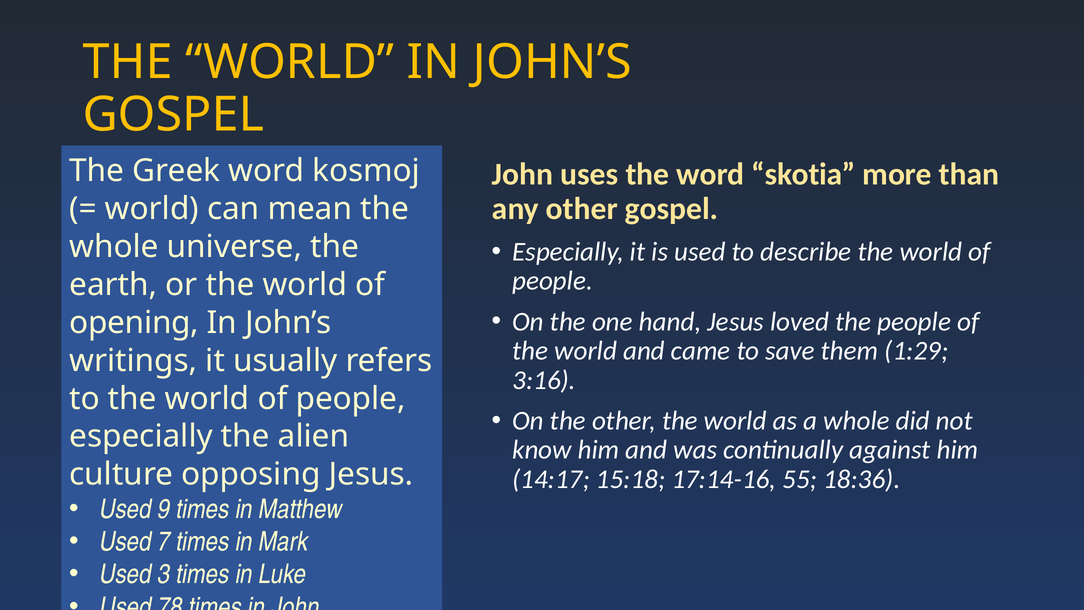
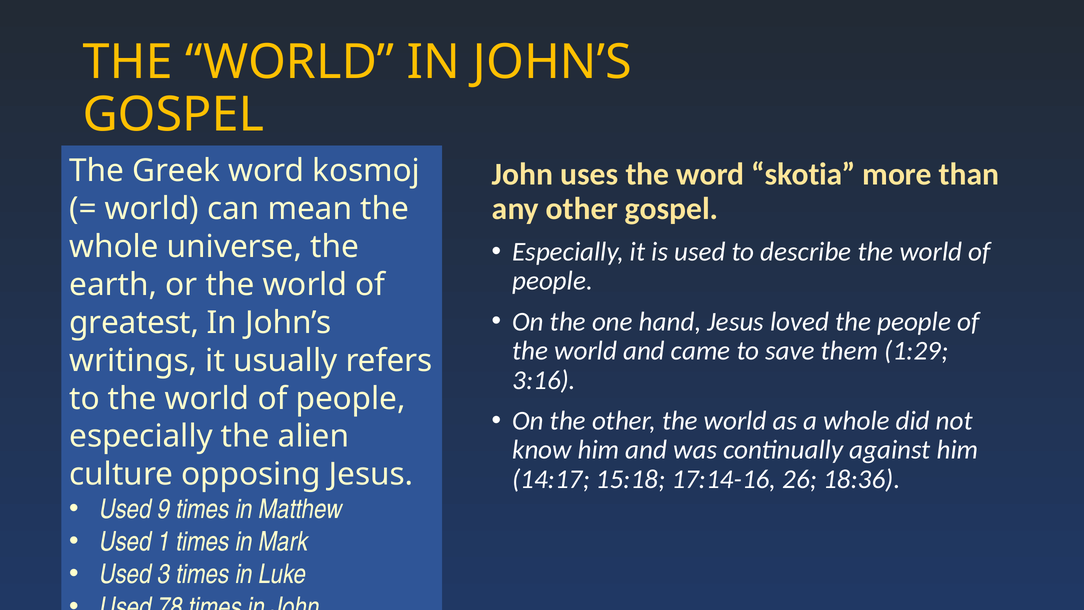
opening: opening -> greatest
55: 55 -> 26
7: 7 -> 1
